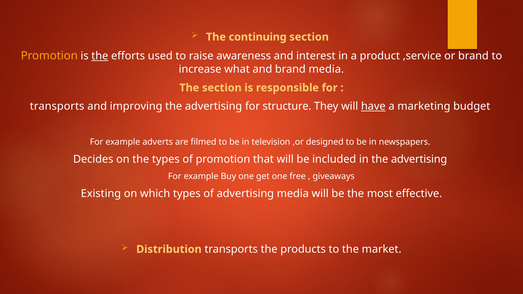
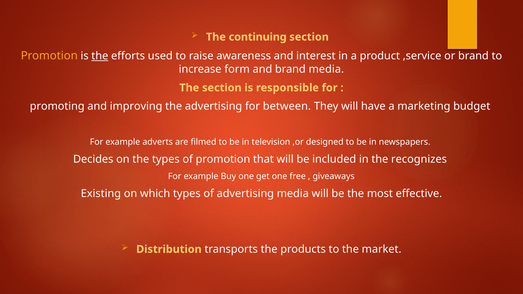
what: what -> form
transports at (57, 106): transports -> promoting
structure: structure -> between
have underline: present -> none
in the advertising: advertising -> recognizes
